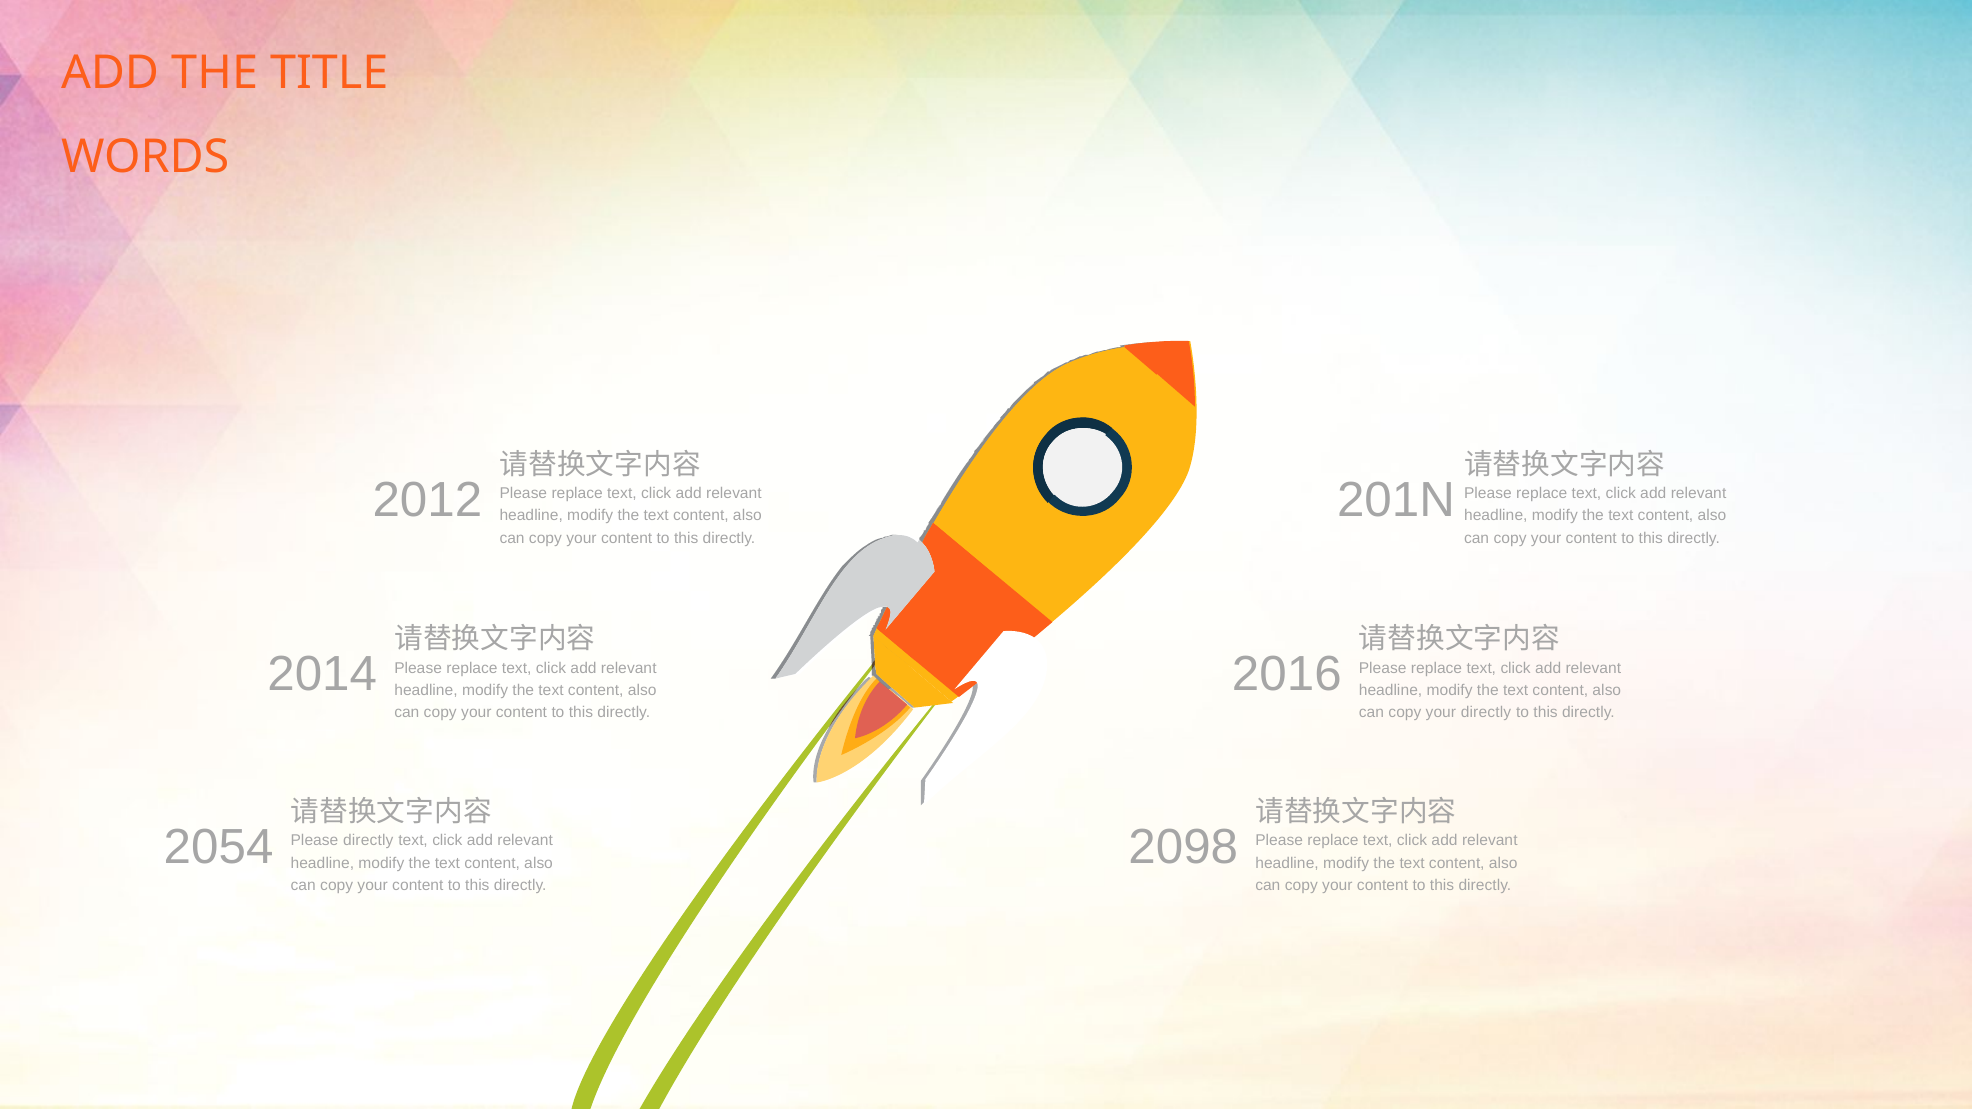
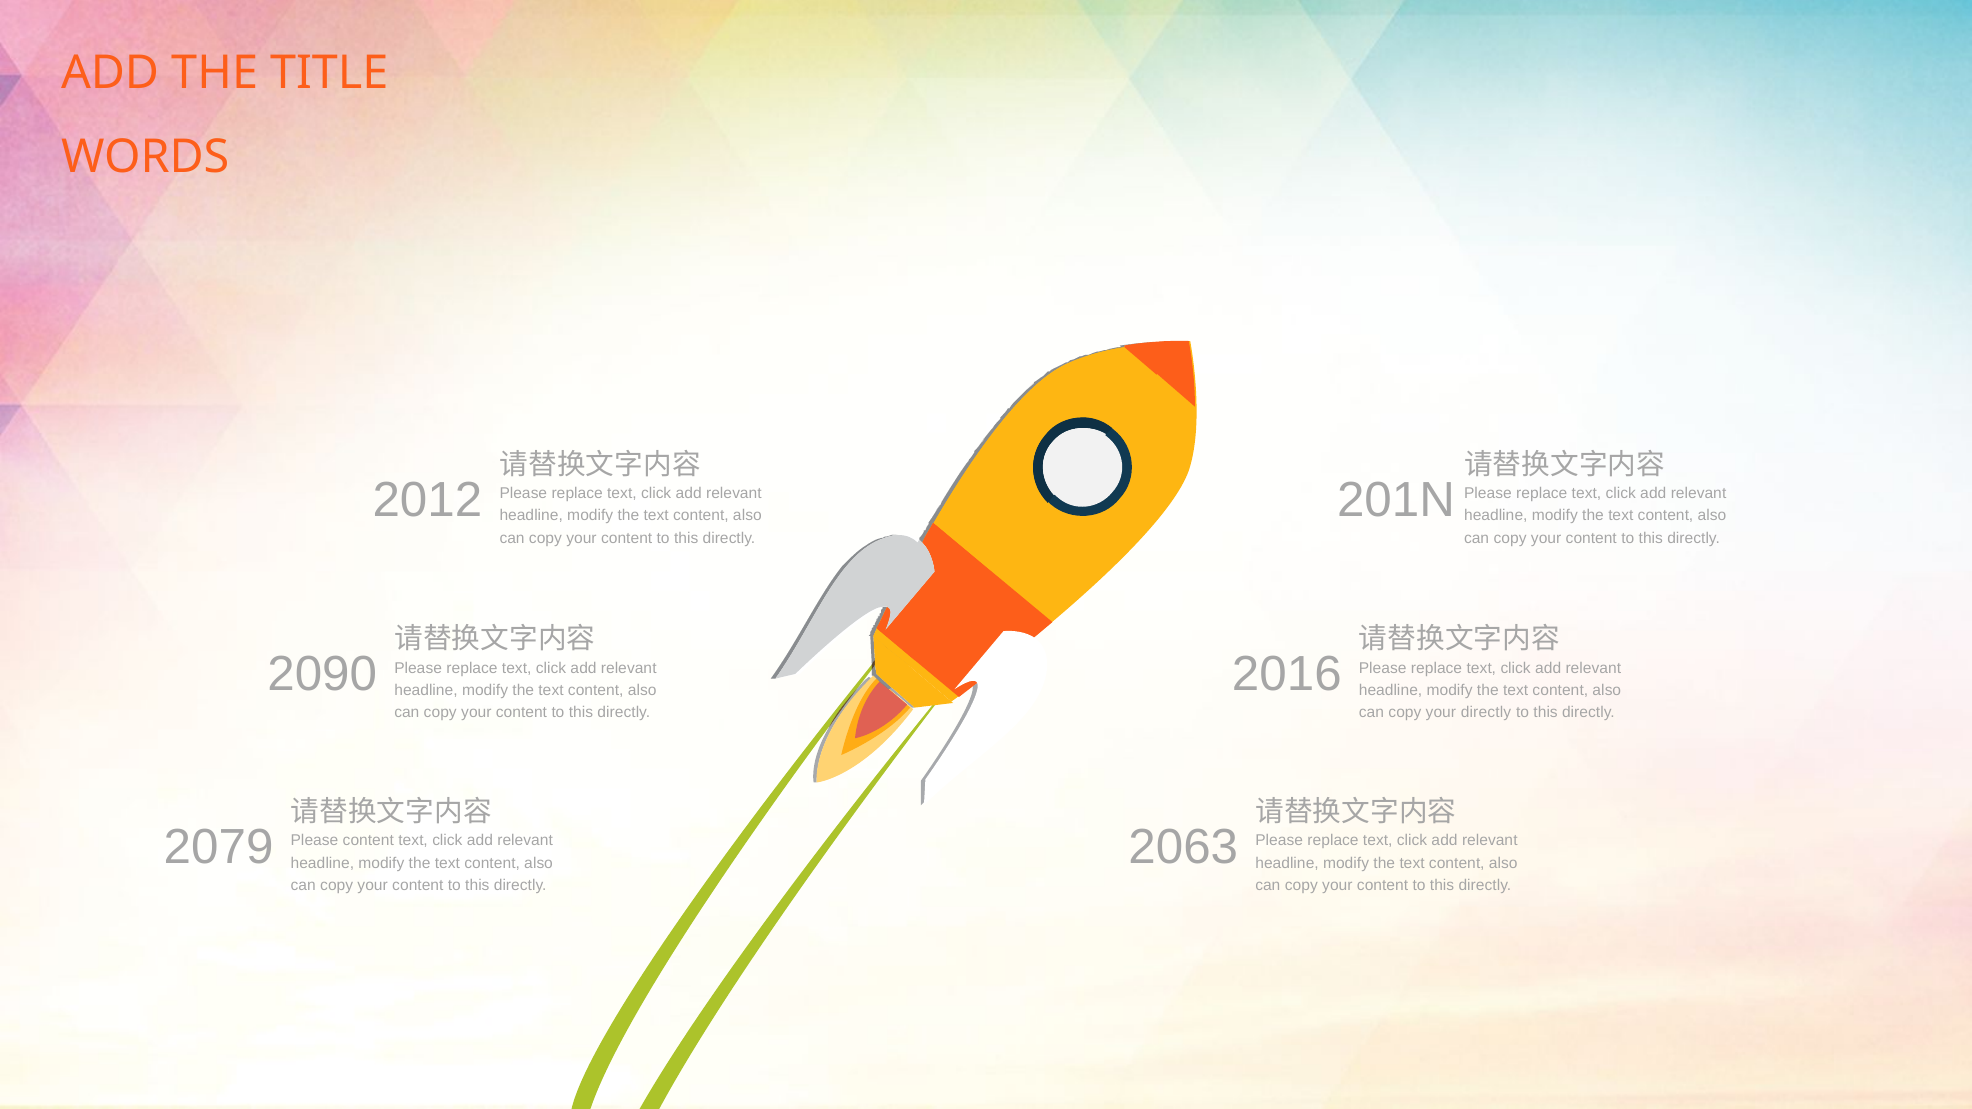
2014: 2014 -> 2090
2054: 2054 -> 2079
2098: 2098 -> 2063
Please directly: directly -> content
